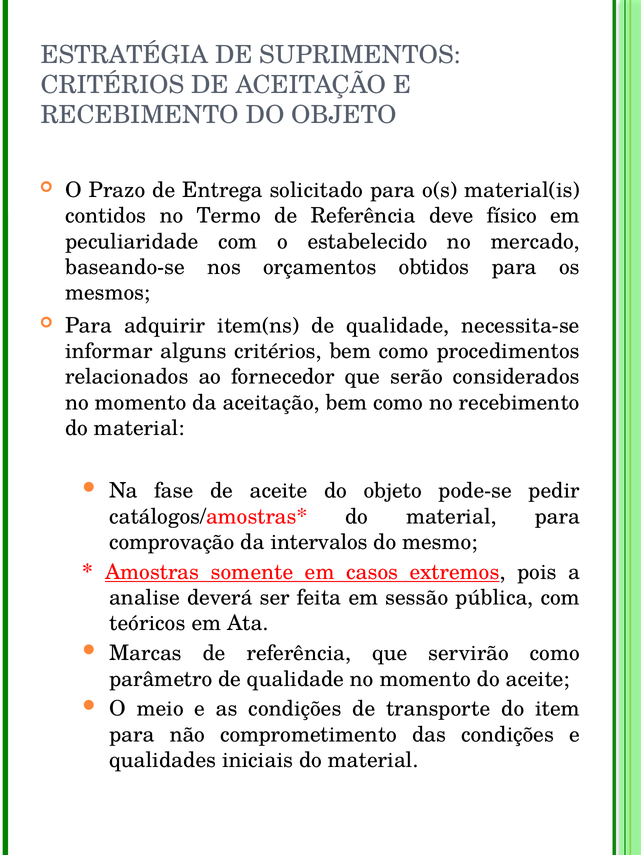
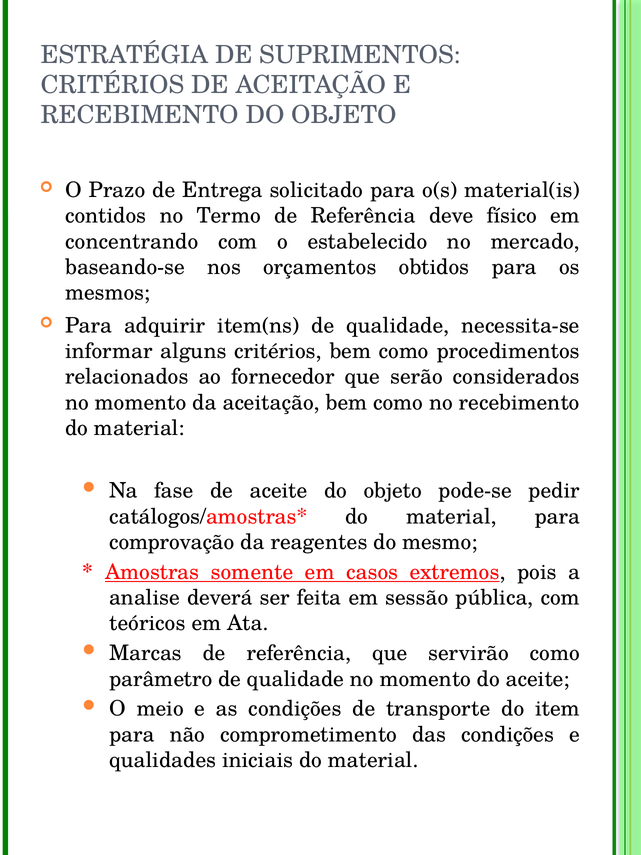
peculiaridade: peculiaridade -> concentrando
intervalos: intervalos -> reagentes
